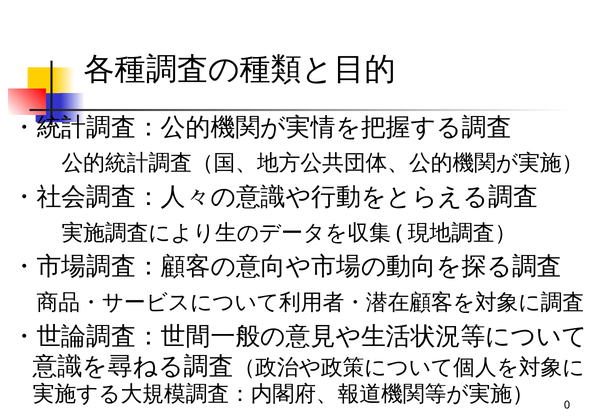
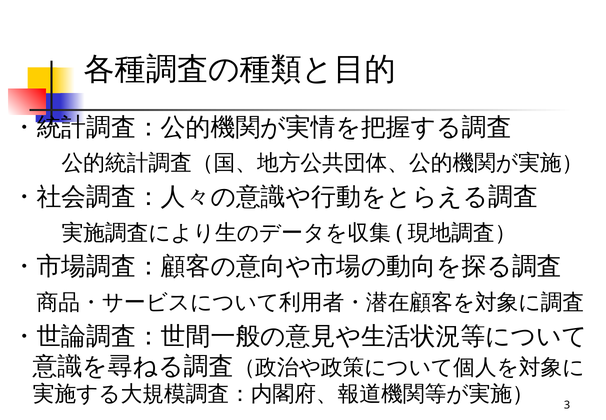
0: 0 -> 3
